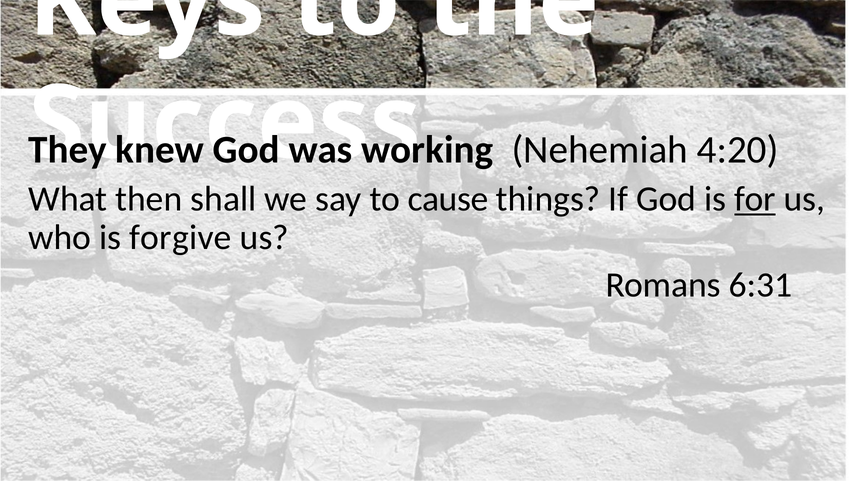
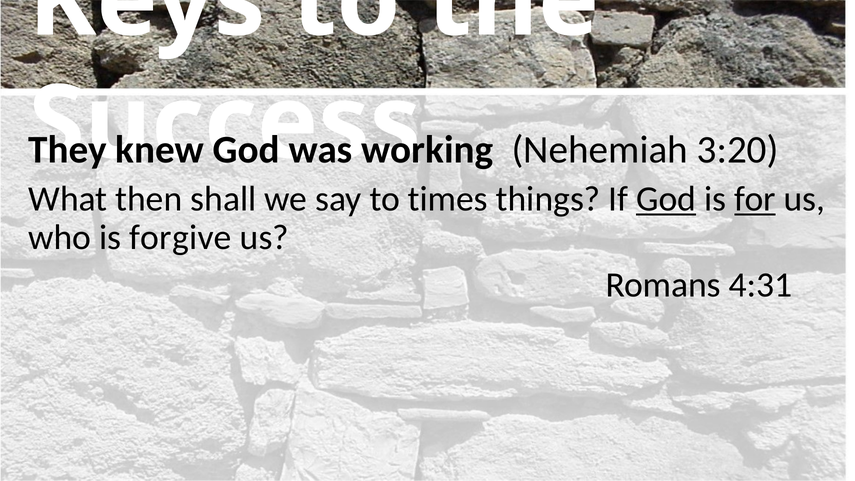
4:20: 4:20 -> 3:20
cause: cause -> times
God at (666, 199) underline: none -> present
6:31: 6:31 -> 4:31
